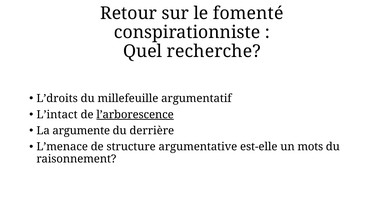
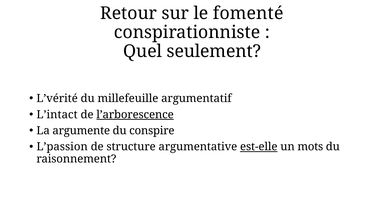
recherche: recherche -> seulement
L’droits: L’droits -> L’vérité
derrière: derrière -> conspire
L’menace: L’menace -> L’passion
est-elle underline: none -> present
